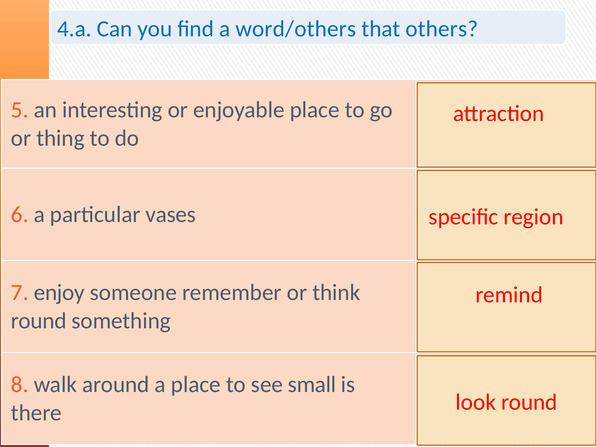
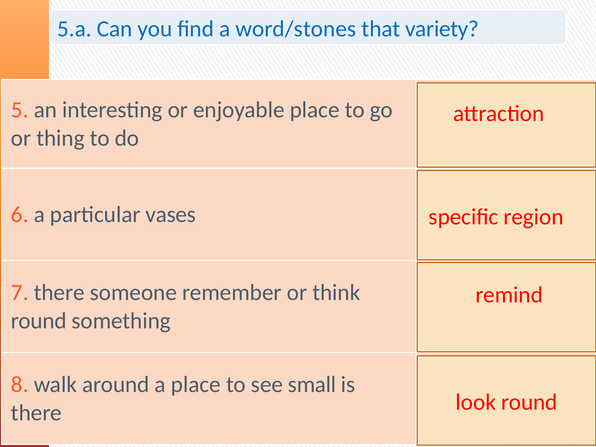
4.a: 4.a -> 5.a
word/others: word/others -> word/stones
others: others -> variety
7 enjoy: enjoy -> there
